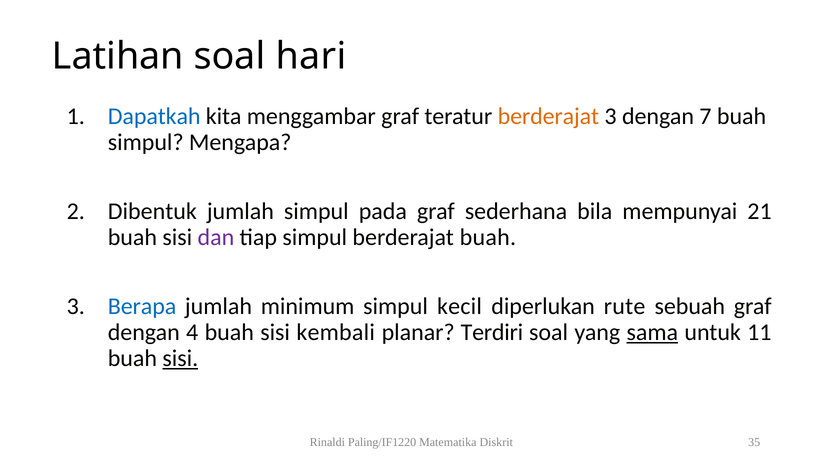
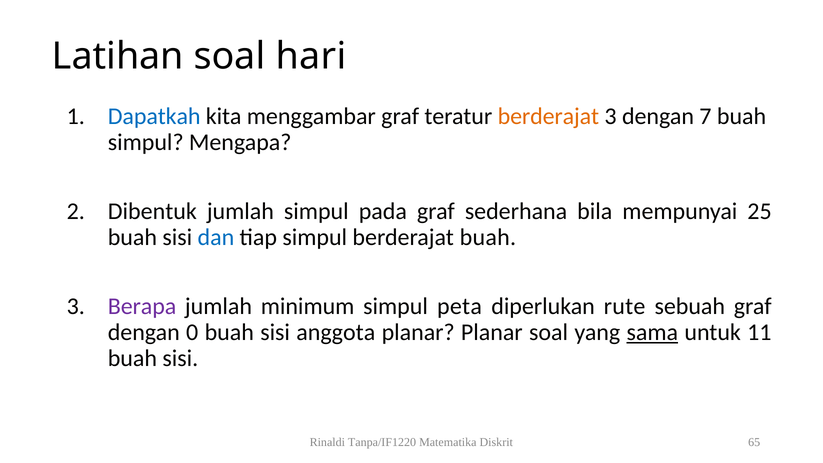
21: 21 -> 25
dan colour: purple -> blue
Berapa colour: blue -> purple
kecil: kecil -> peta
4: 4 -> 0
kembali: kembali -> anggota
planar Terdiri: Terdiri -> Planar
sisi at (180, 358) underline: present -> none
Paling/IF1220: Paling/IF1220 -> Tanpa/IF1220
35: 35 -> 65
